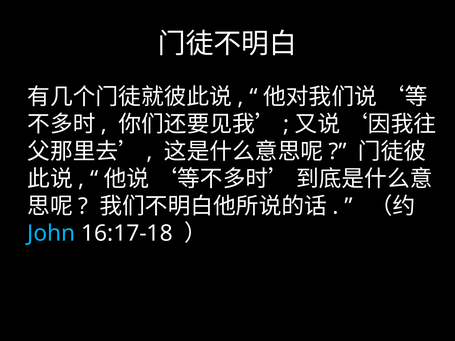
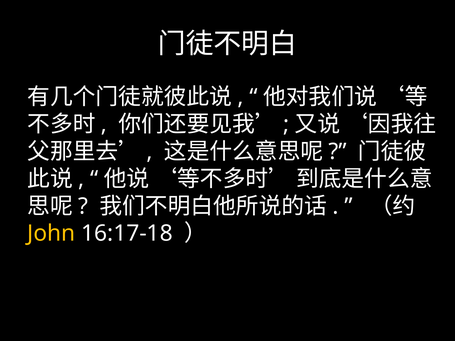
John colour: light blue -> yellow
